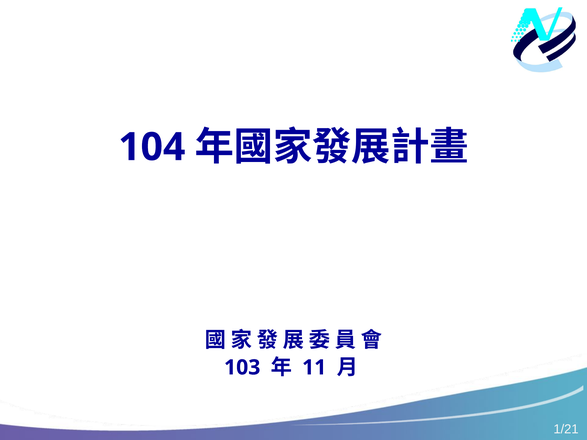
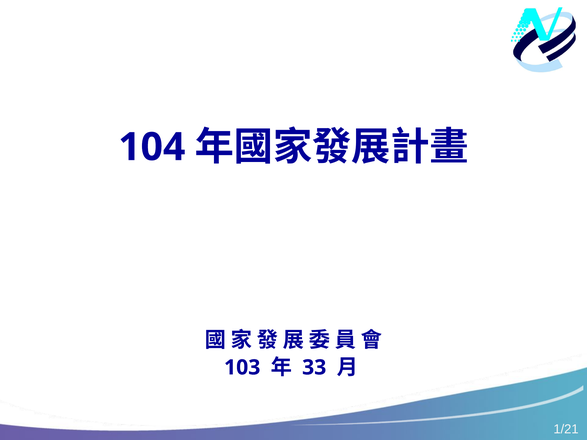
11: 11 -> 33
